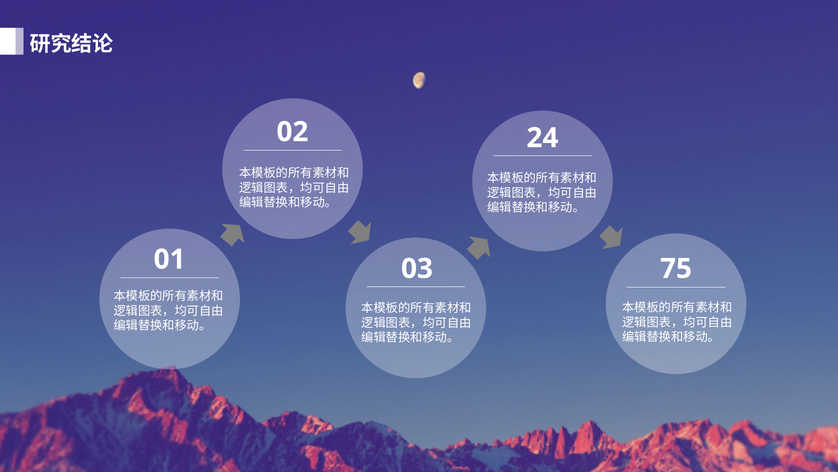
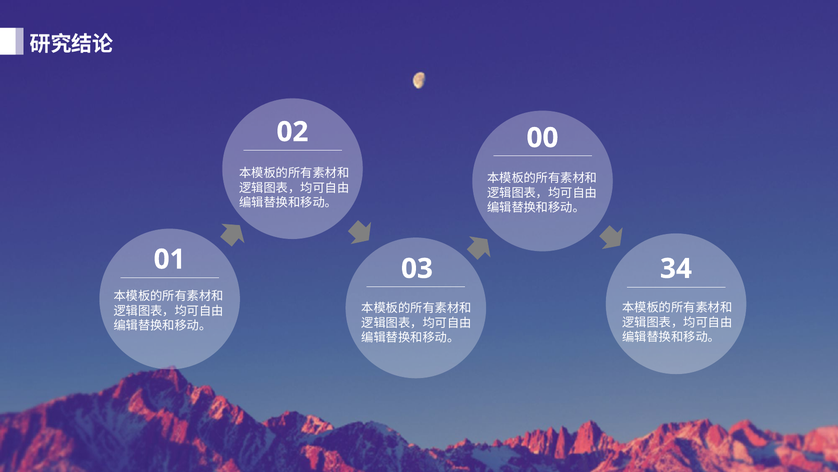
24: 24 -> 00
75: 75 -> 34
